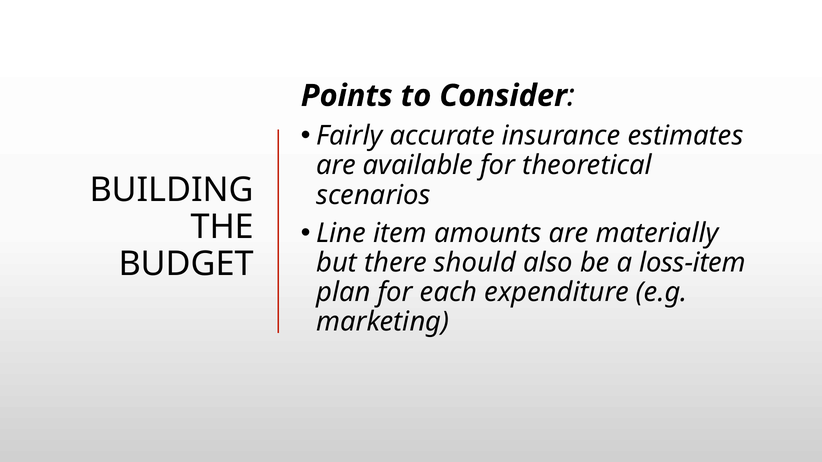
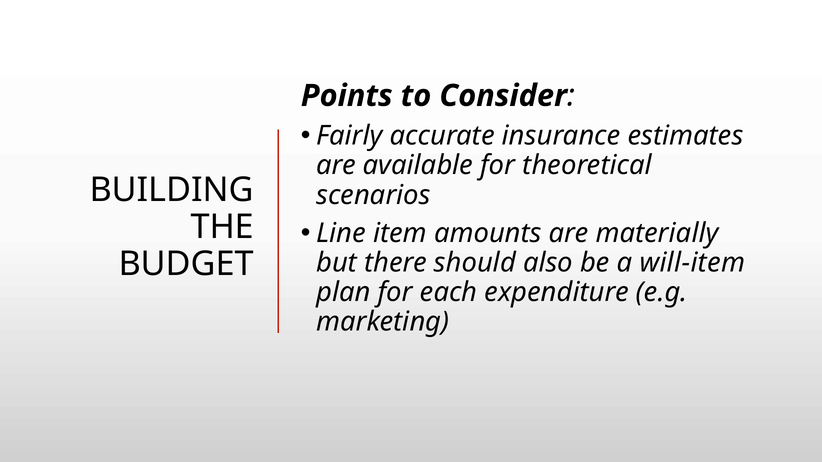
loss-item: loss-item -> will-item
